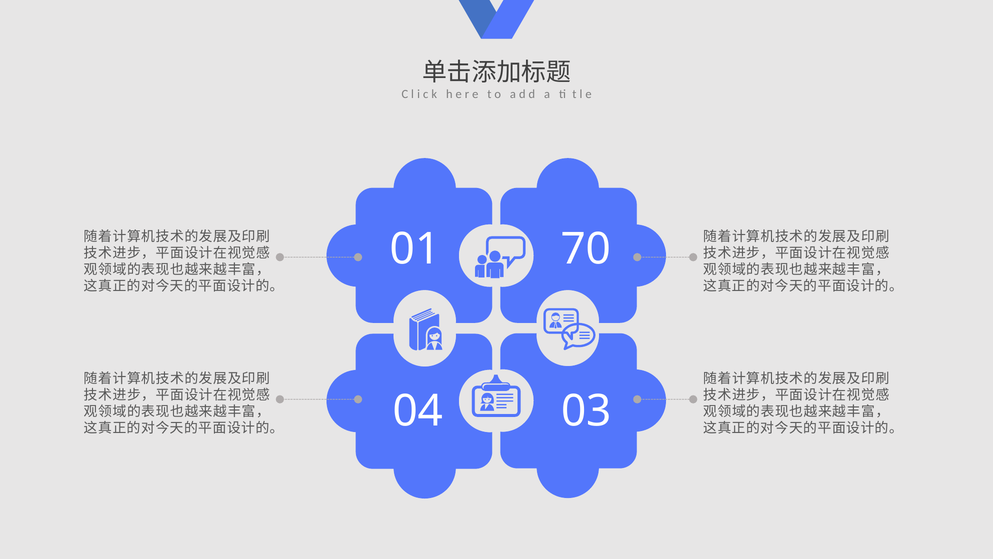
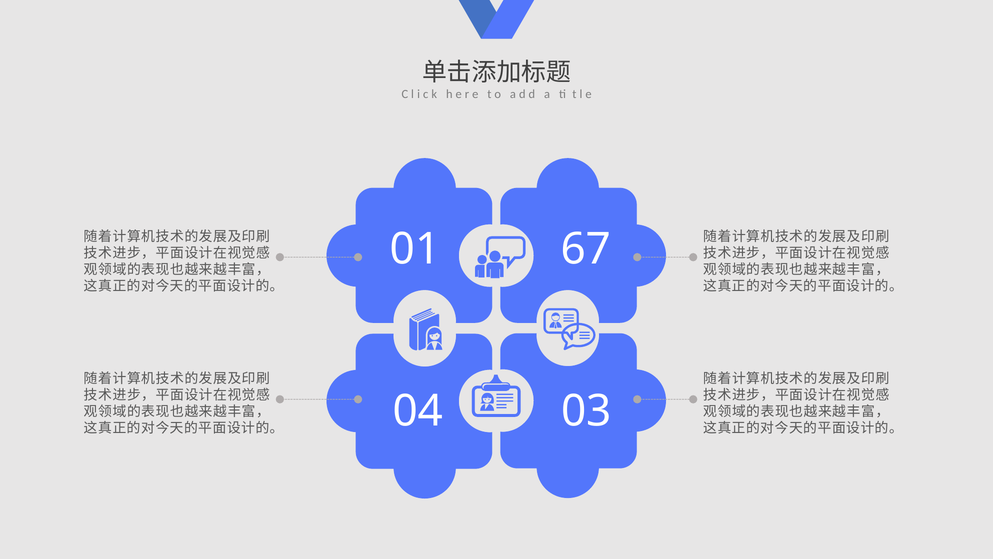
70: 70 -> 67
